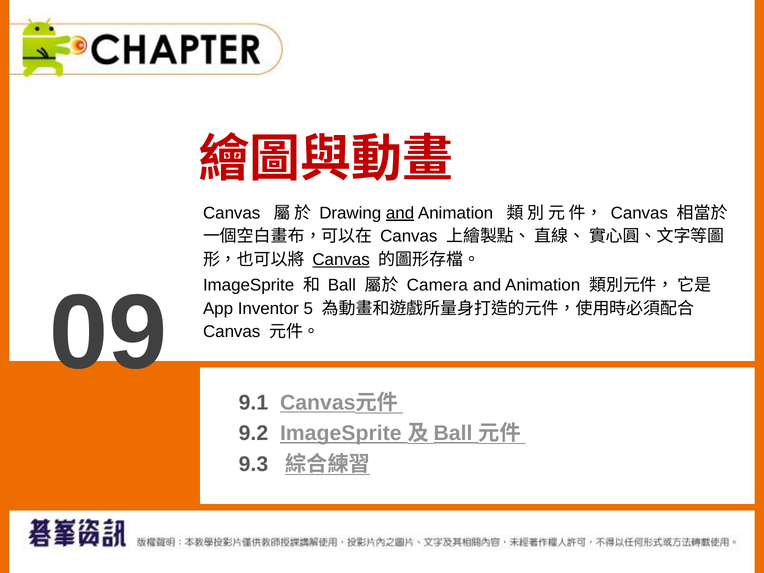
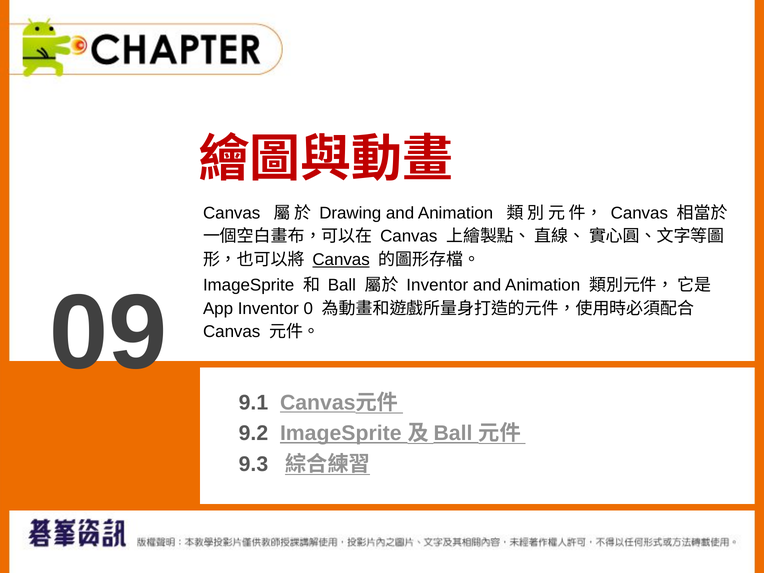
and at (400, 213) underline: present -> none
Camera at (437, 285): Camera -> Inventor
5: 5 -> 0
